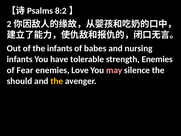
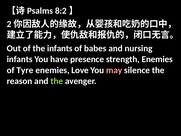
tolerable: tolerable -> presence
Fear: Fear -> Tyre
should: should -> reason
the at (57, 81) colour: yellow -> light green
